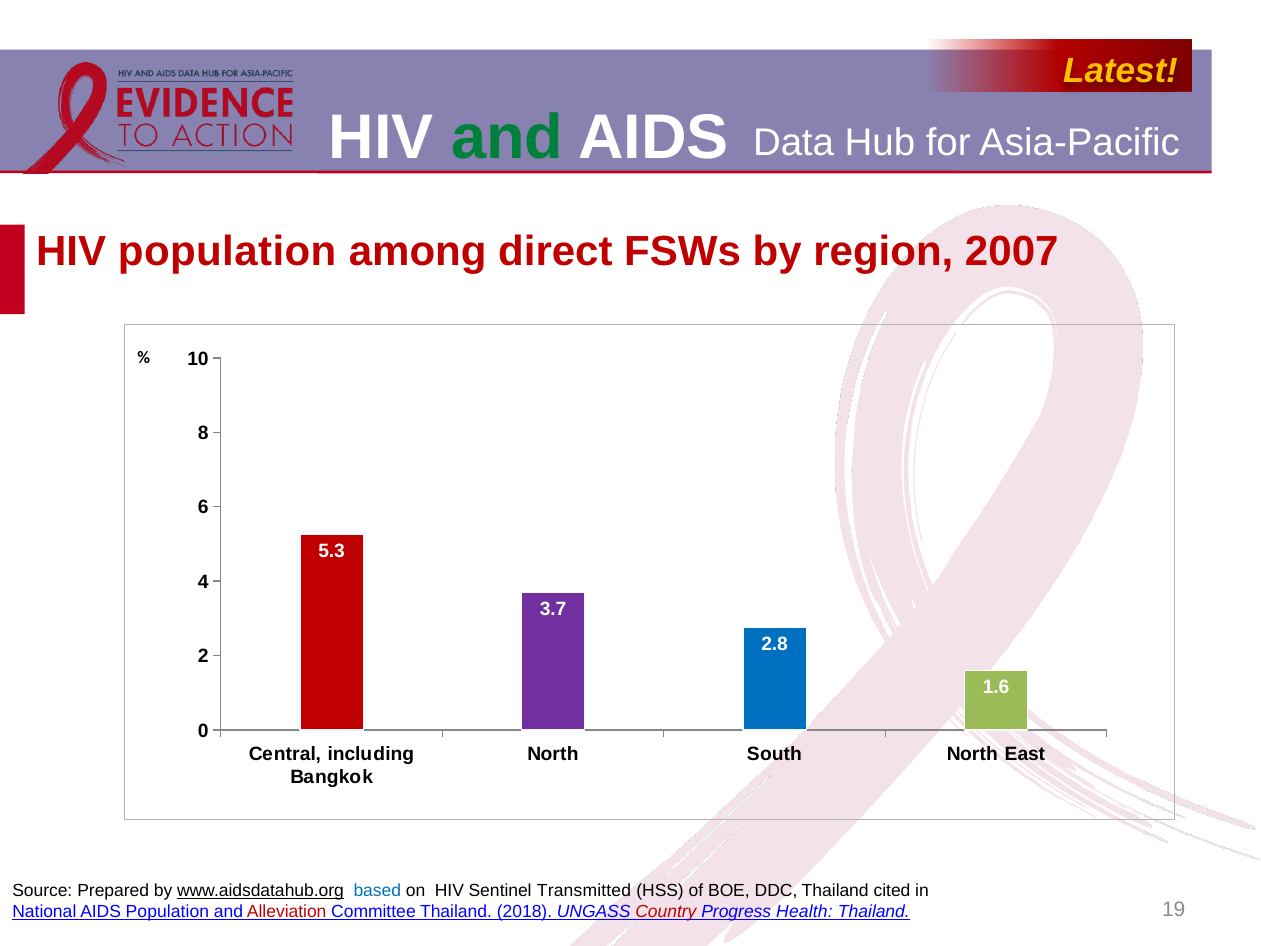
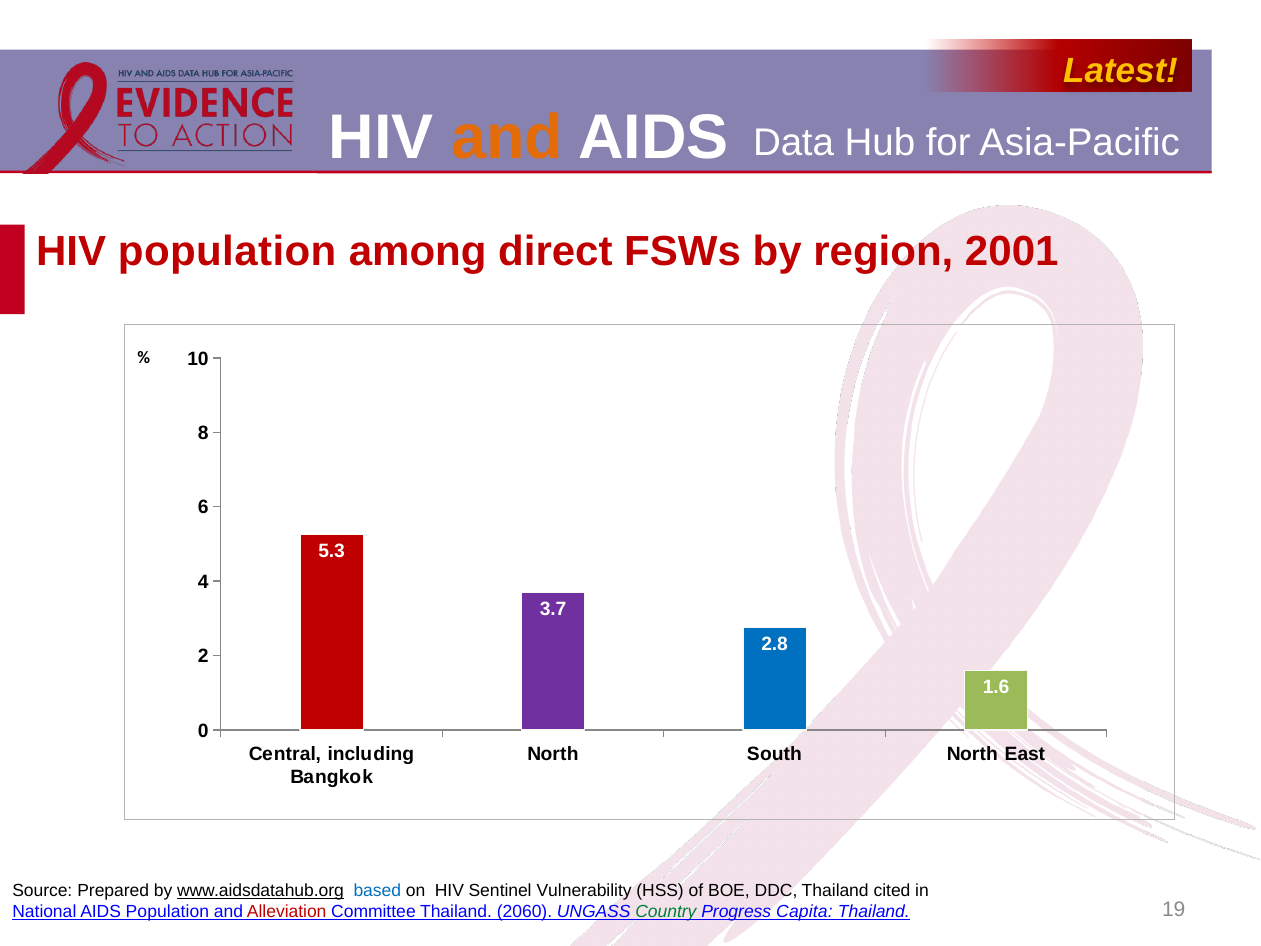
and at (507, 138) colour: green -> orange
2007: 2007 -> 2001
Transmitted: Transmitted -> Vulnerability
2018: 2018 -> 2060
Country colour: red -> green
Health: Health -> Capita
